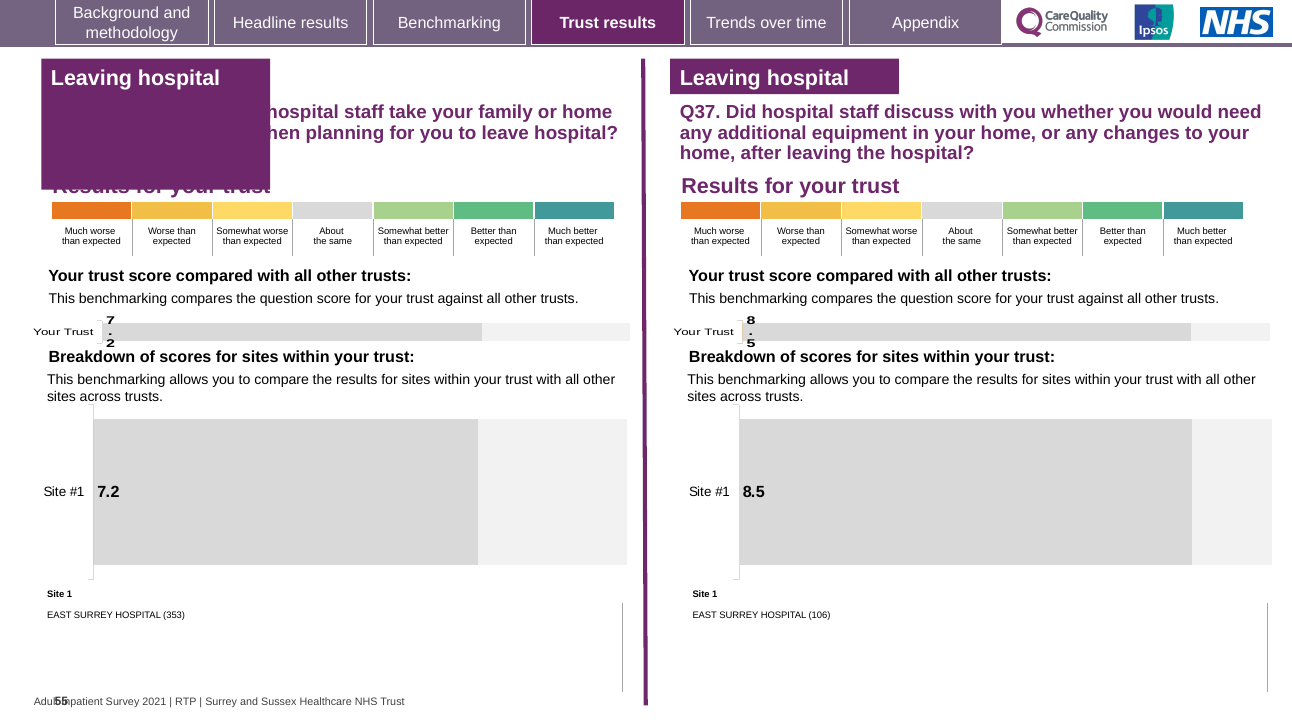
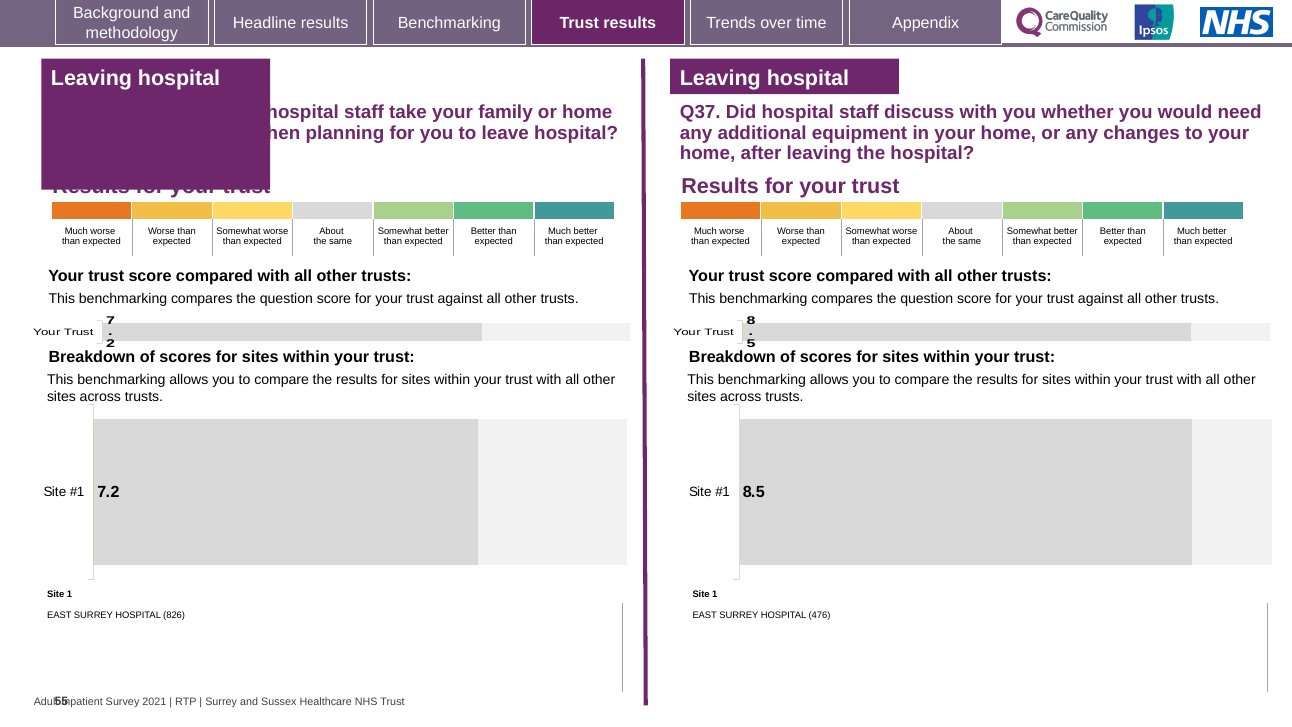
353: 353 -> 826
106: 106 -> 476
